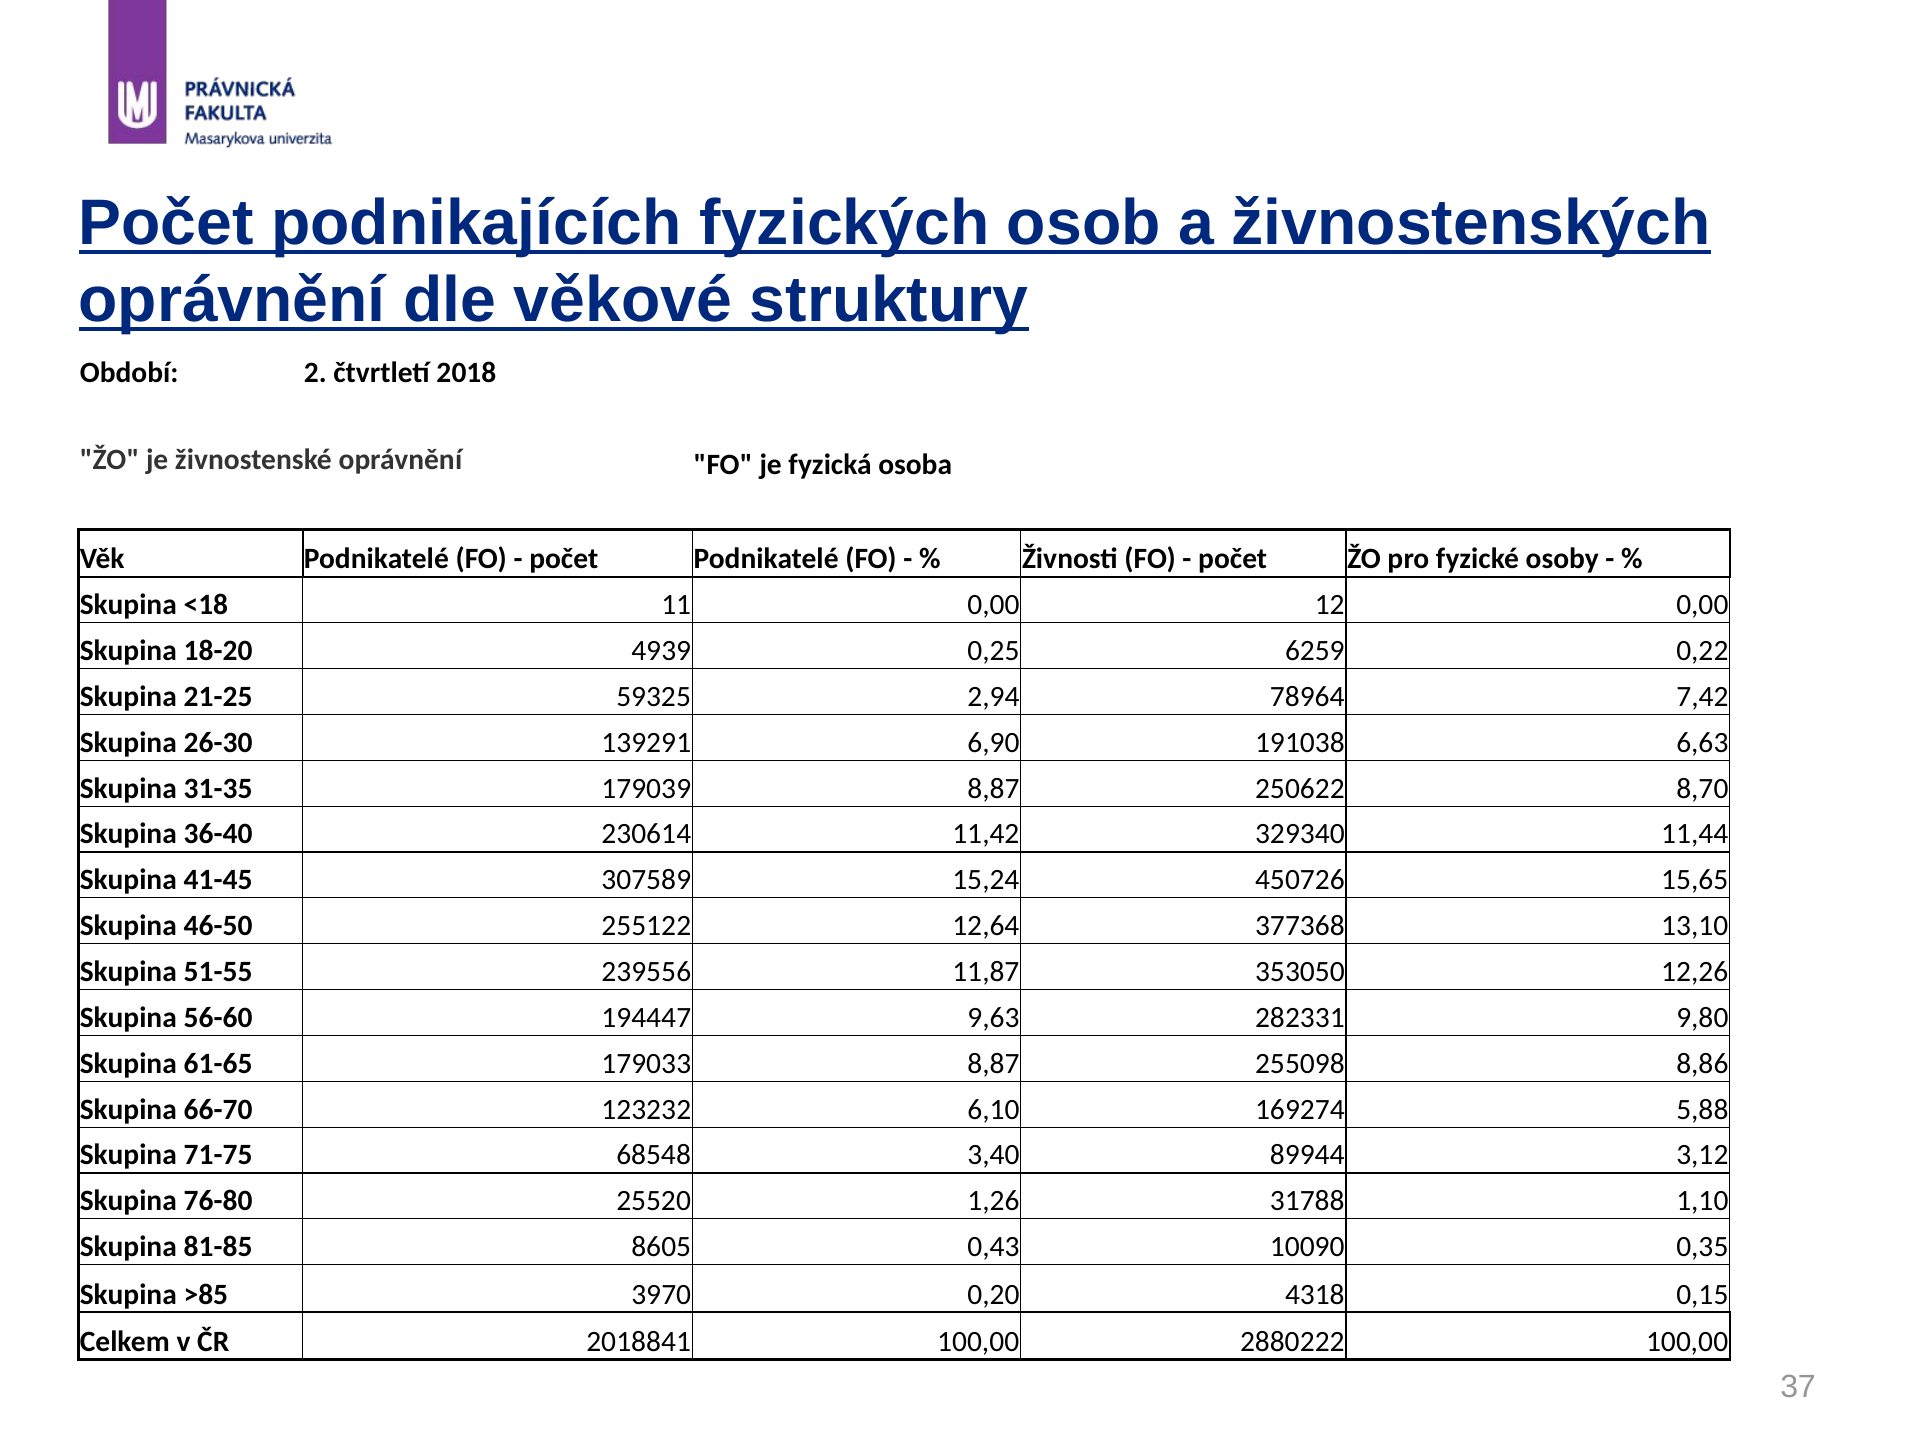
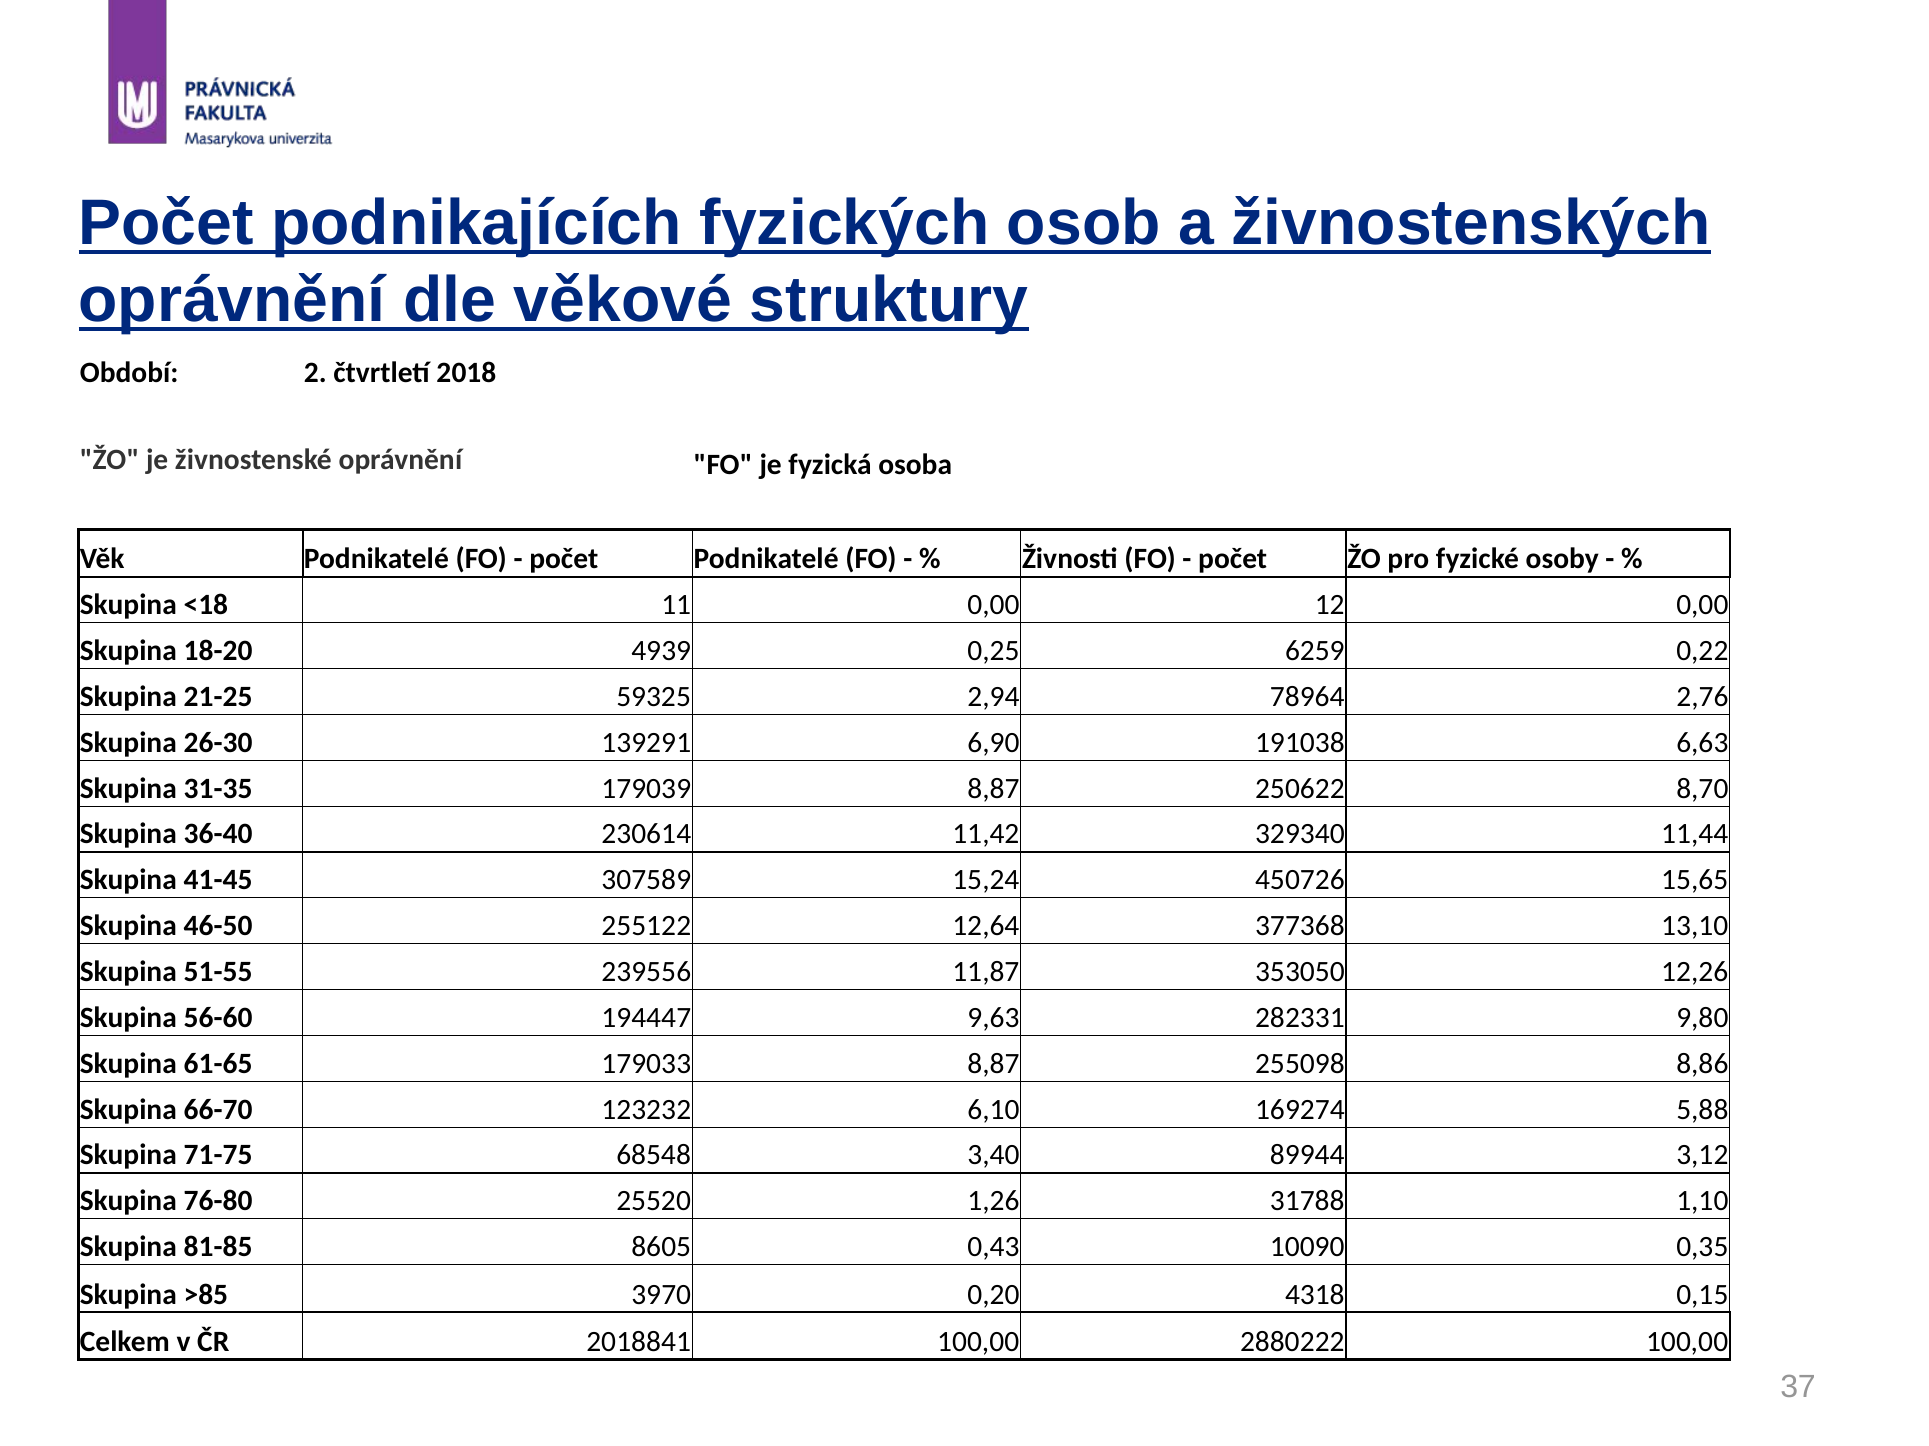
7,42: 7,42 -> 2,76
